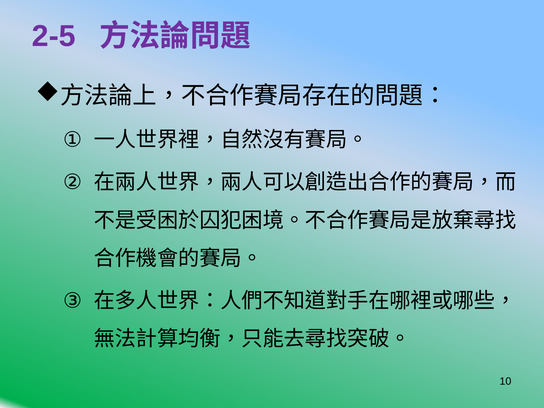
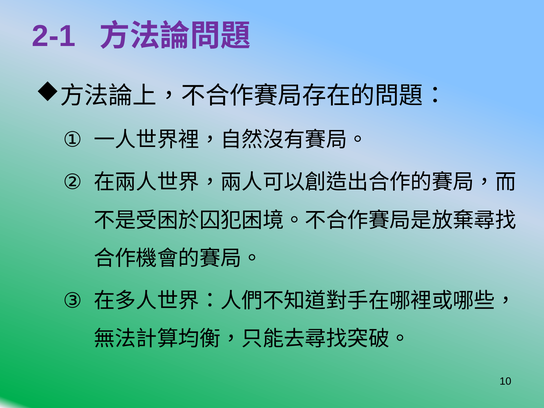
2-5: 2-5 -> 2-1
